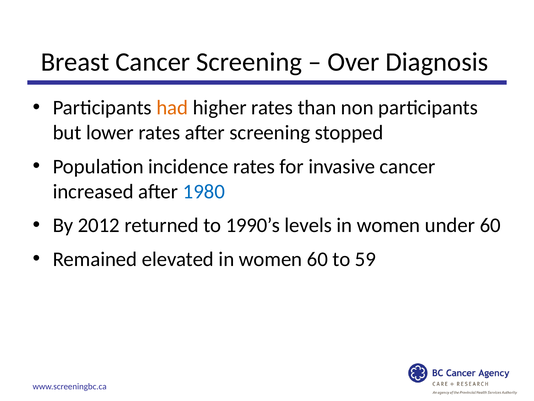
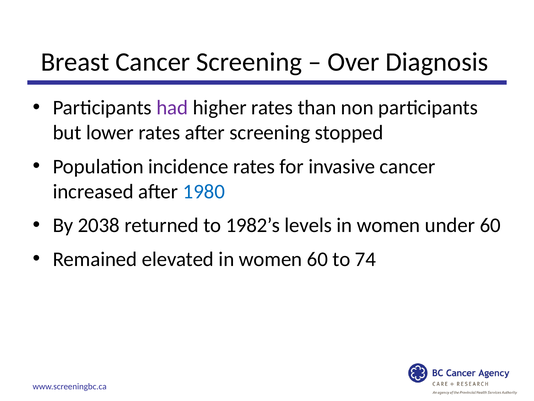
had colour: orange -> purple
2012: 2012 -> 2038
1990’s: 1990’s -> 1982’s
59: 59 -> 74
